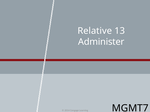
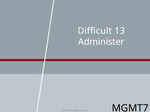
Relative: Relative -> Difficult
